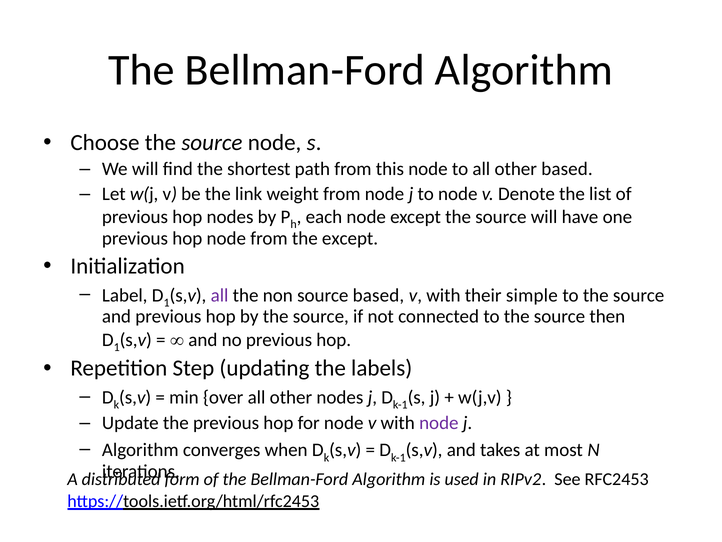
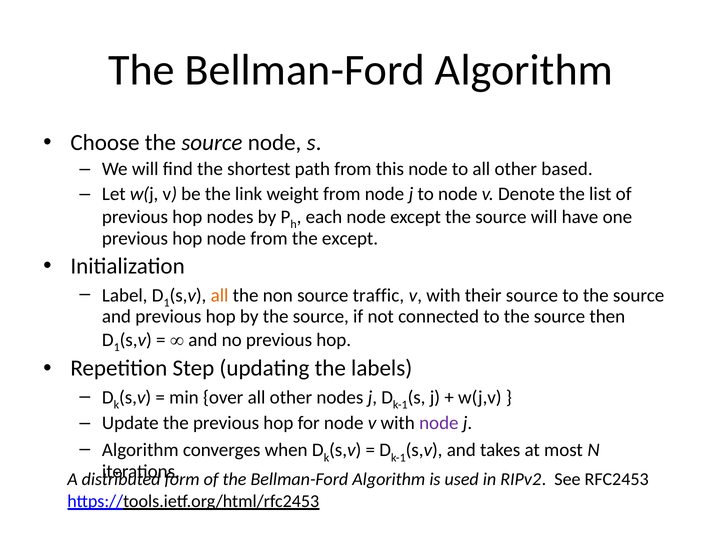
all at (220, 295) colour: purple -> orange
source based: based -> traffic
their simple: simple -> source
